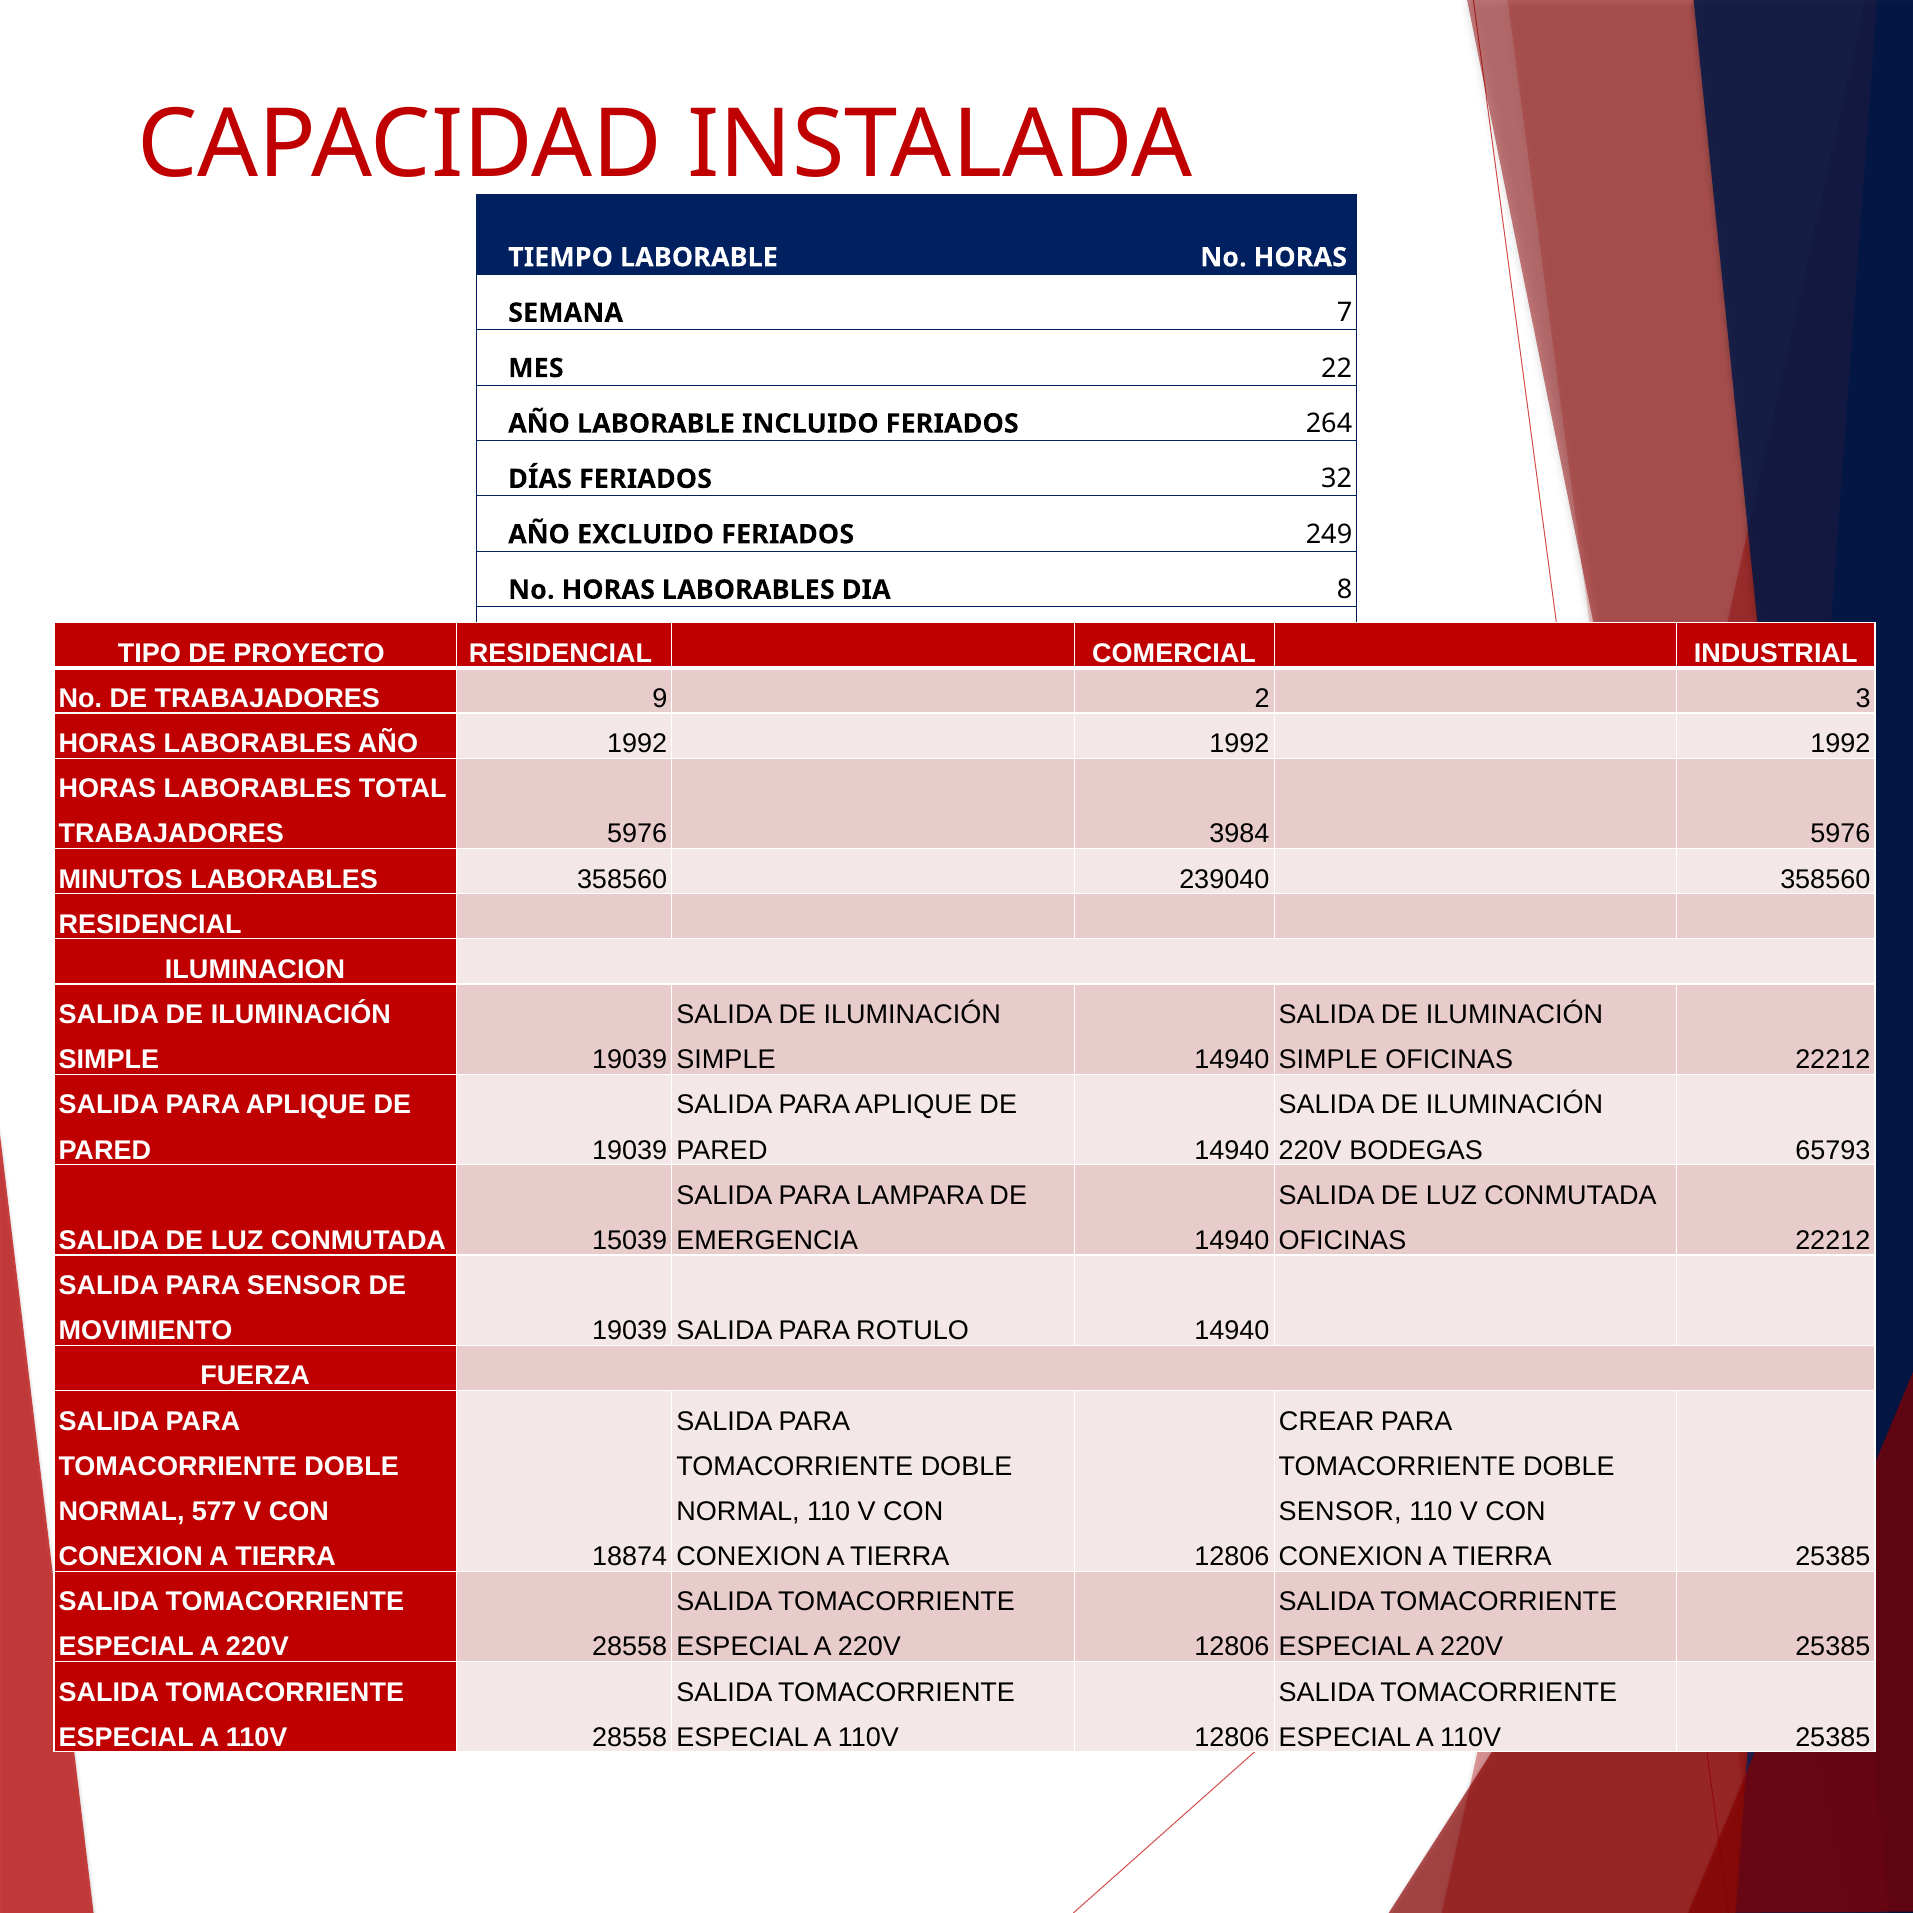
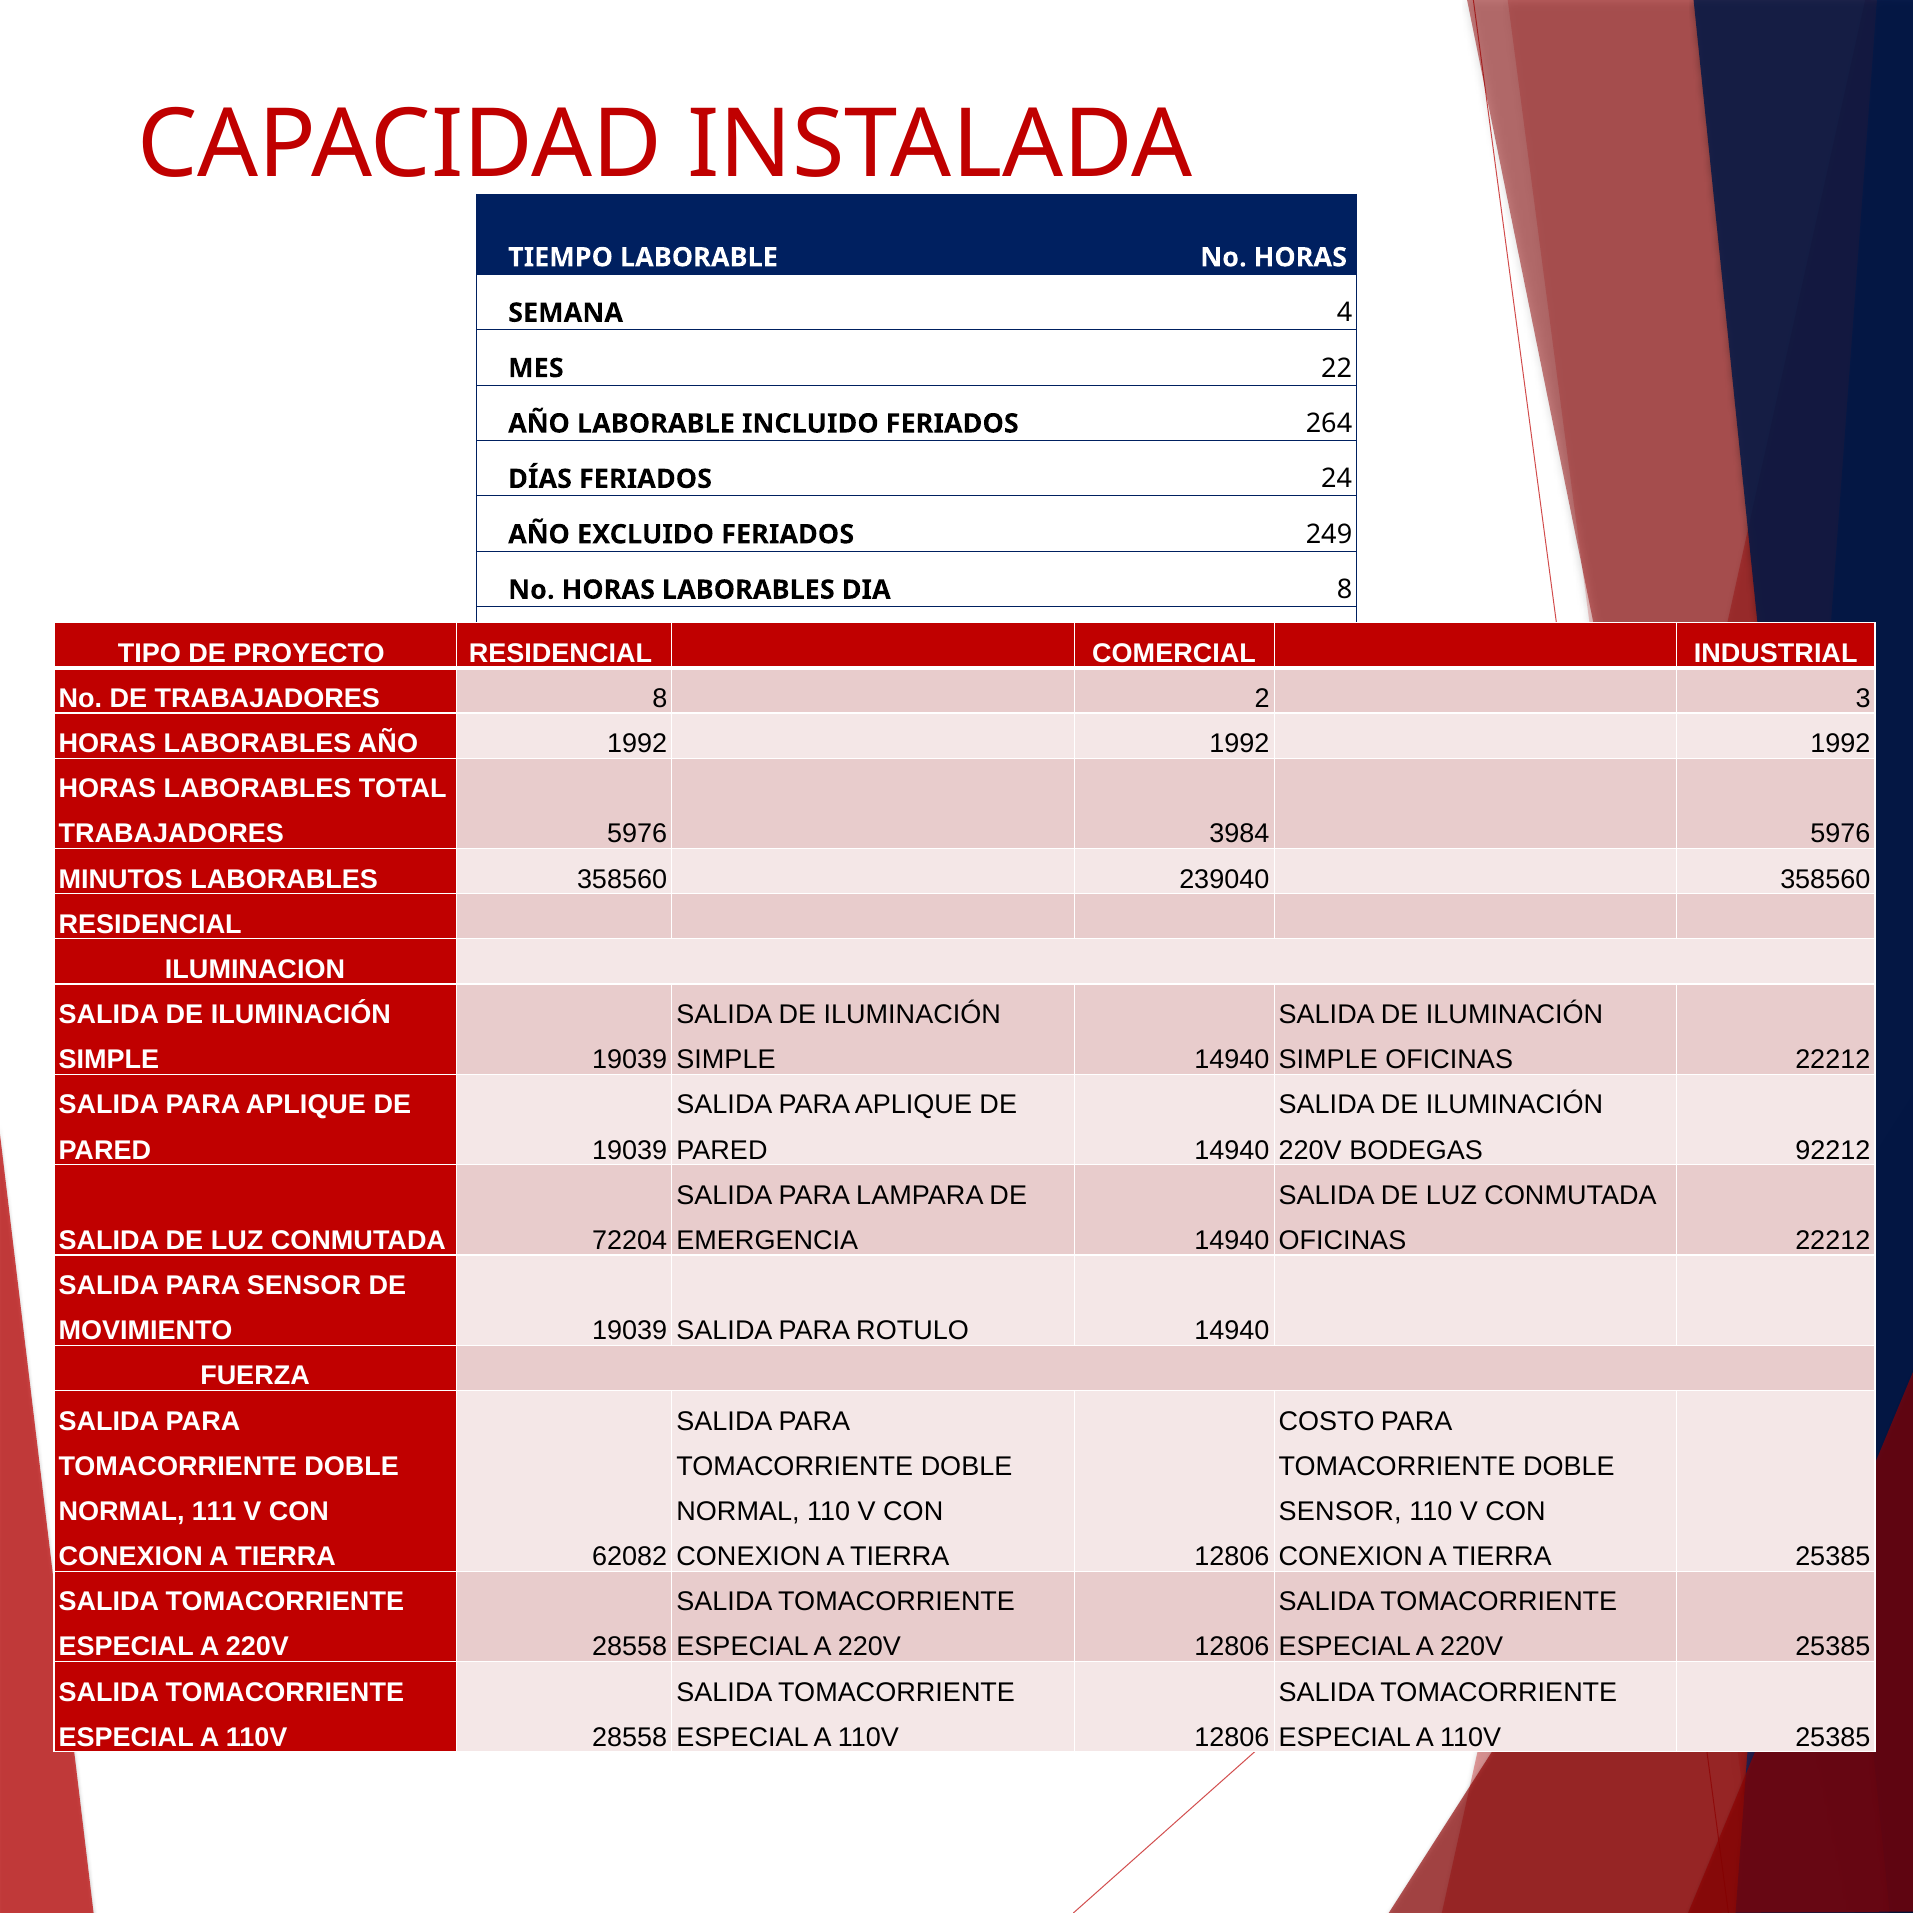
7: 7 -> 4
32: 32 -> 24
TRABAJADORES 9: 9 -> 8
65793: 65793 -> 92212
15039: 15039 -> 72204
CREAR: CREAR -> COSTO
577: 577 -> 111
18874: 18874 -> 62082
